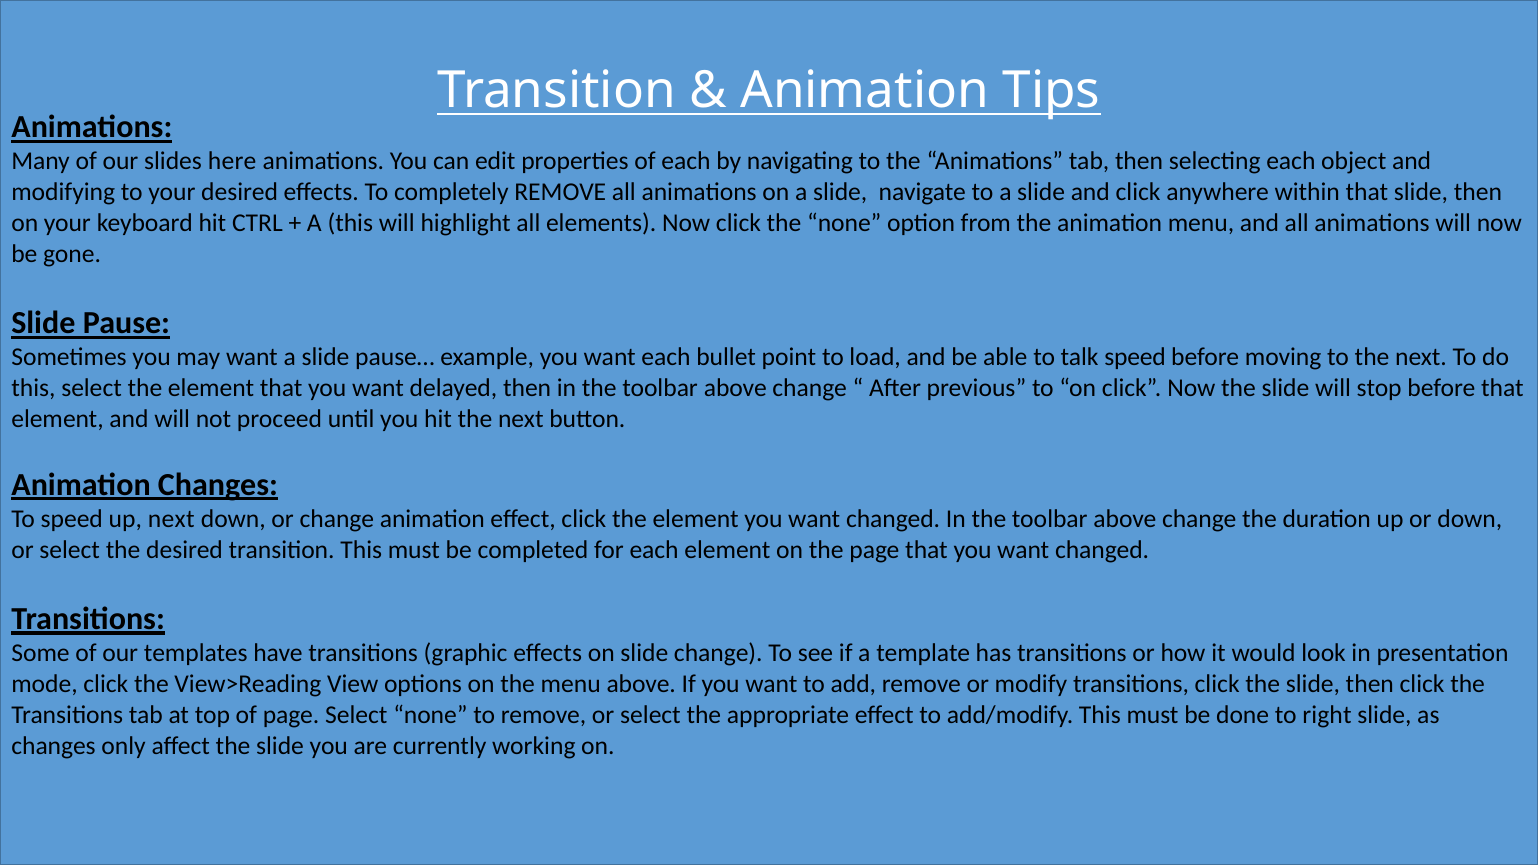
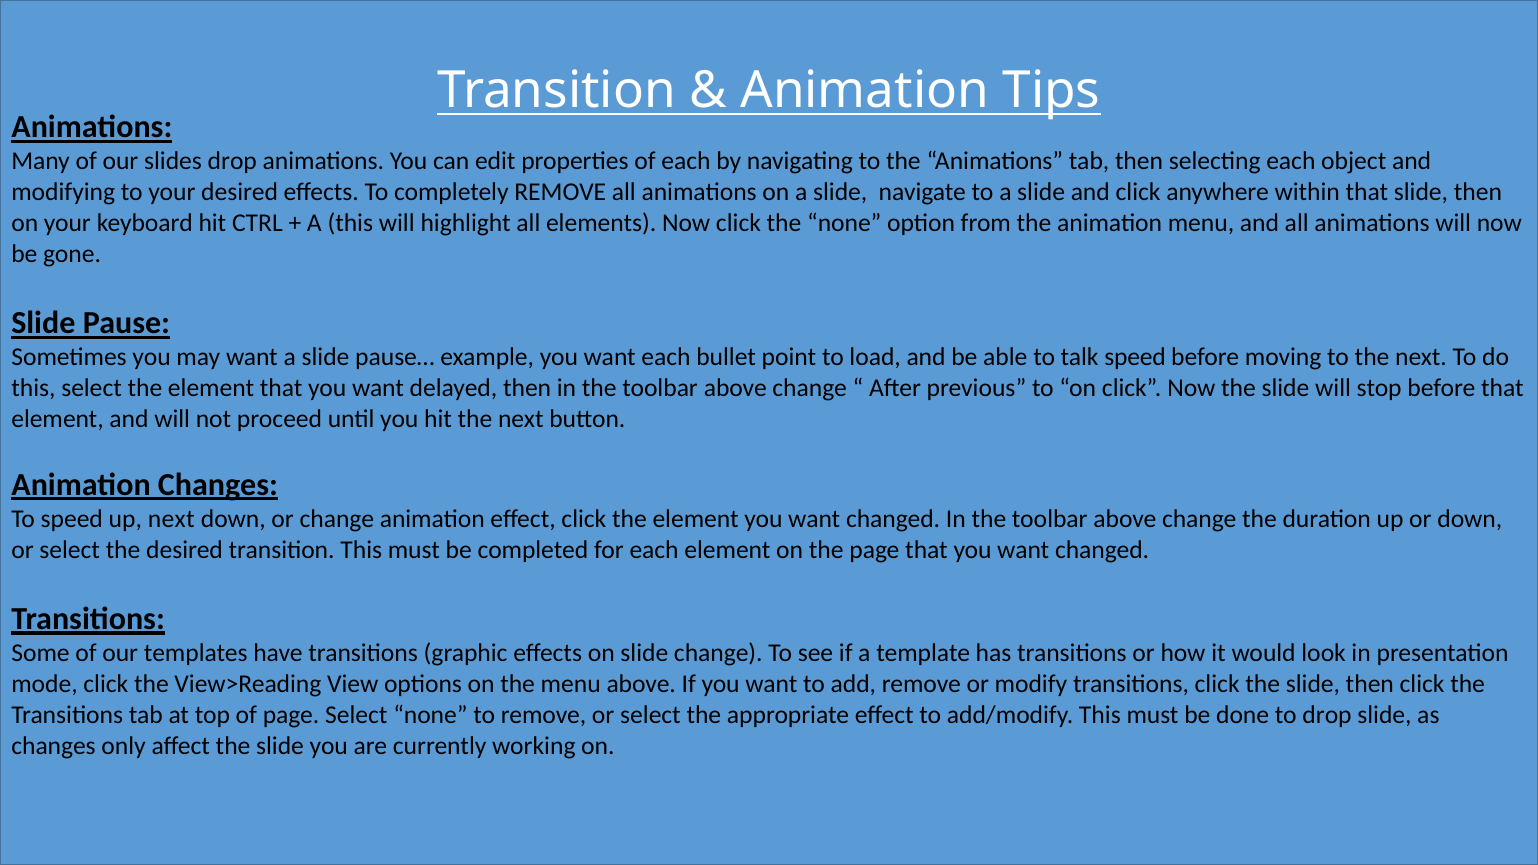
slides here: here -> drop
to right: right -> drop
